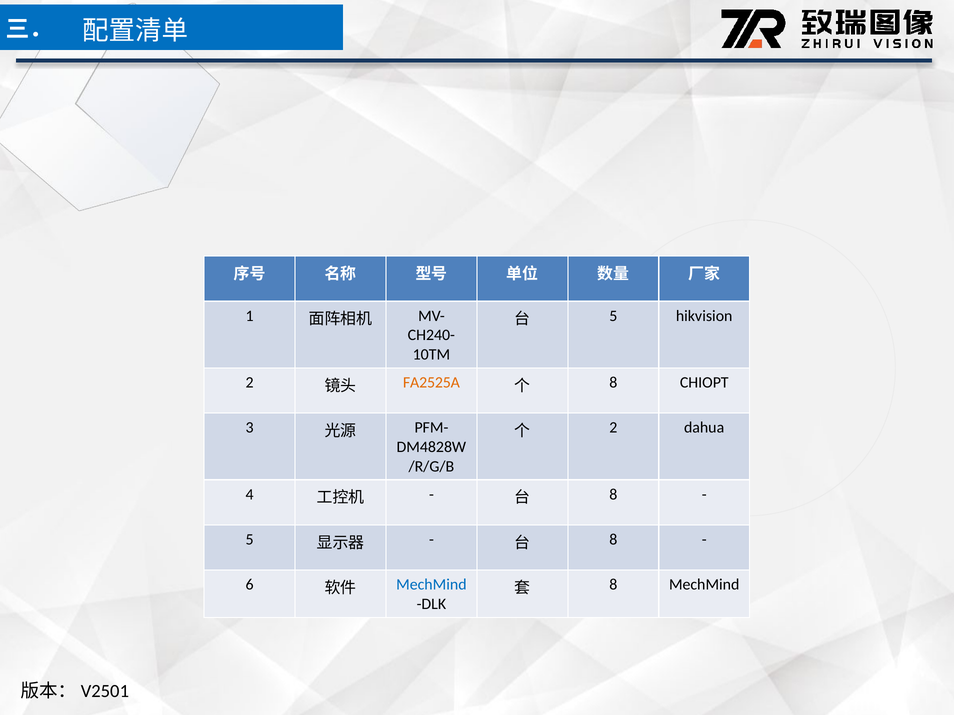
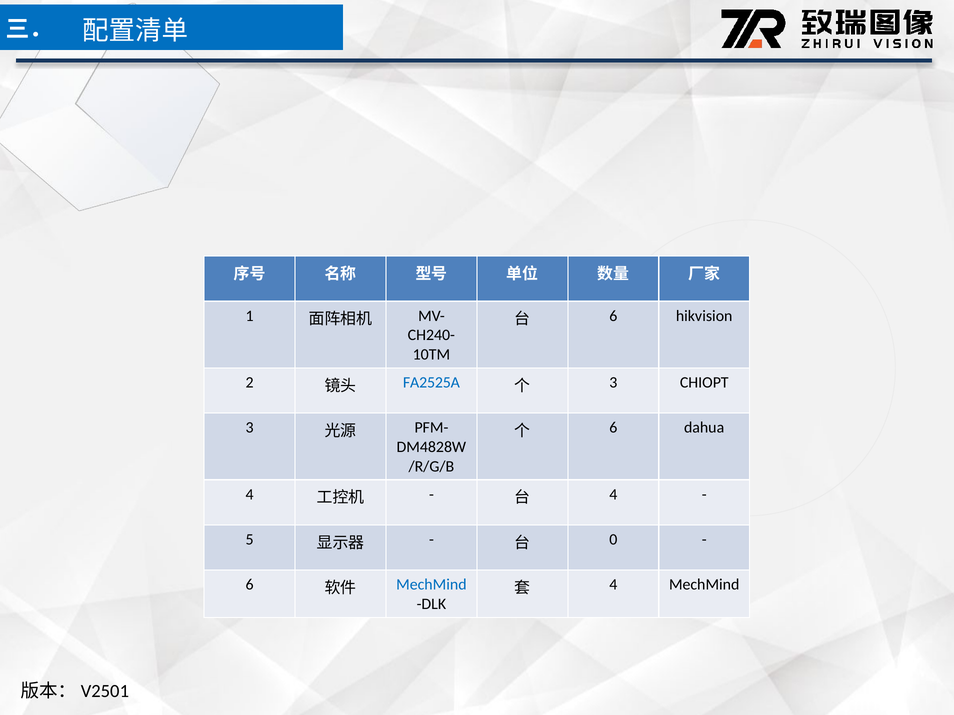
5 at (613, 316): 5 -> 6
FA2525A colour: orange -> blue
8 at (613, 383): 8 -> 3
2 at (613, 428): 2 -> 6
8 at (613, 495): 8 -> 4
8 at (613, 540): 8 -> 0
8 at (613, 585): 8 -> 4
